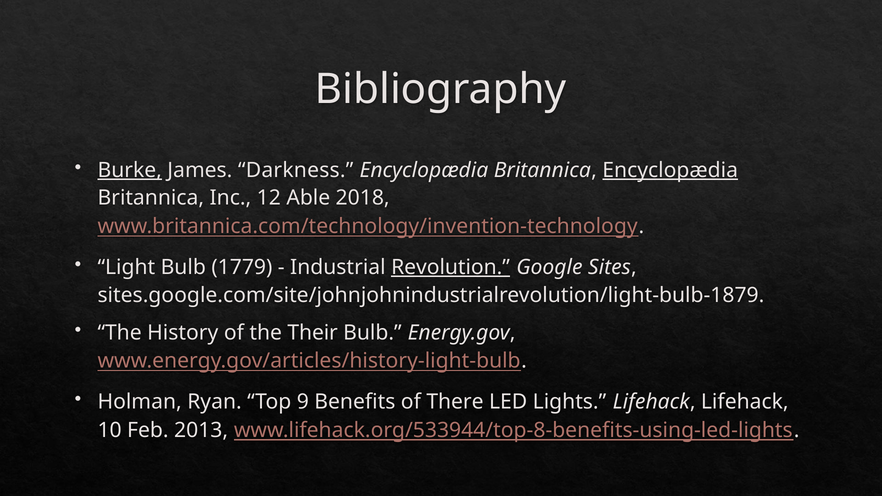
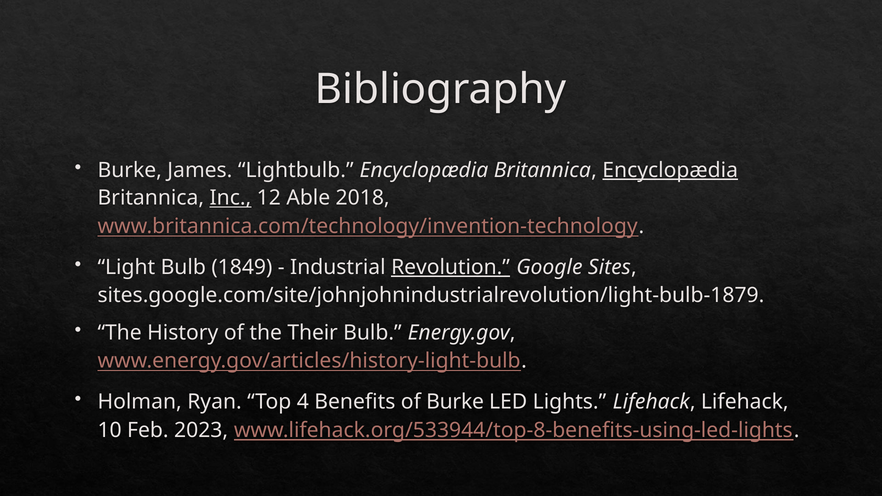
Burke at (130, 170) underline: present -> none
Darkness: Darkness -> Lightbulb
Inc underline: none -> present
1779: 1779 -> 1849
9: 9 -> 4
of There: There -> Burke
2013: 2013 -> 2023
